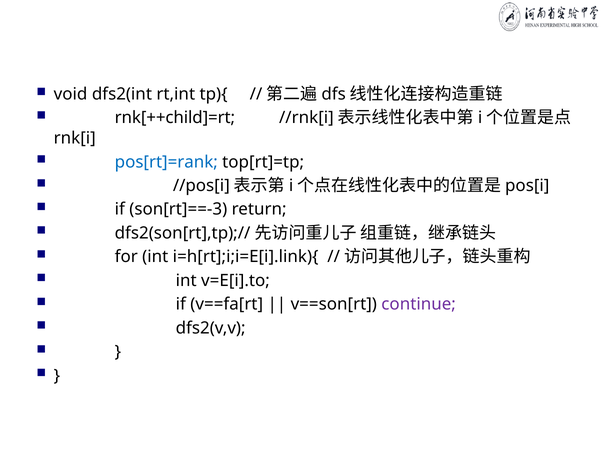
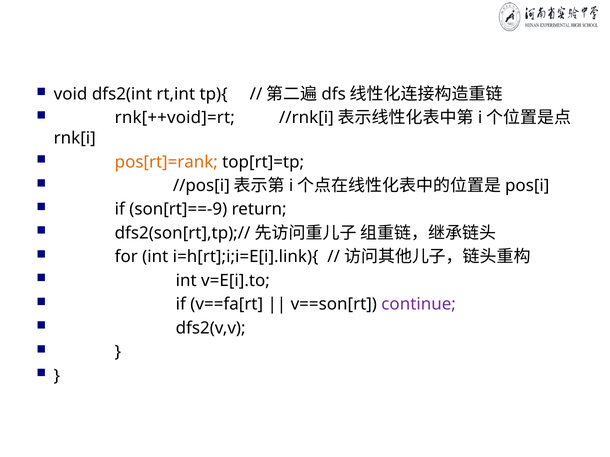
rnk[++child]=rt: rnk[++child]=rt -> rnk[++void]=rt
pos[rt]=rank colour: blue -> orange
son[rt]==-3: son[rt]==-3 -> son[rt]==-9
